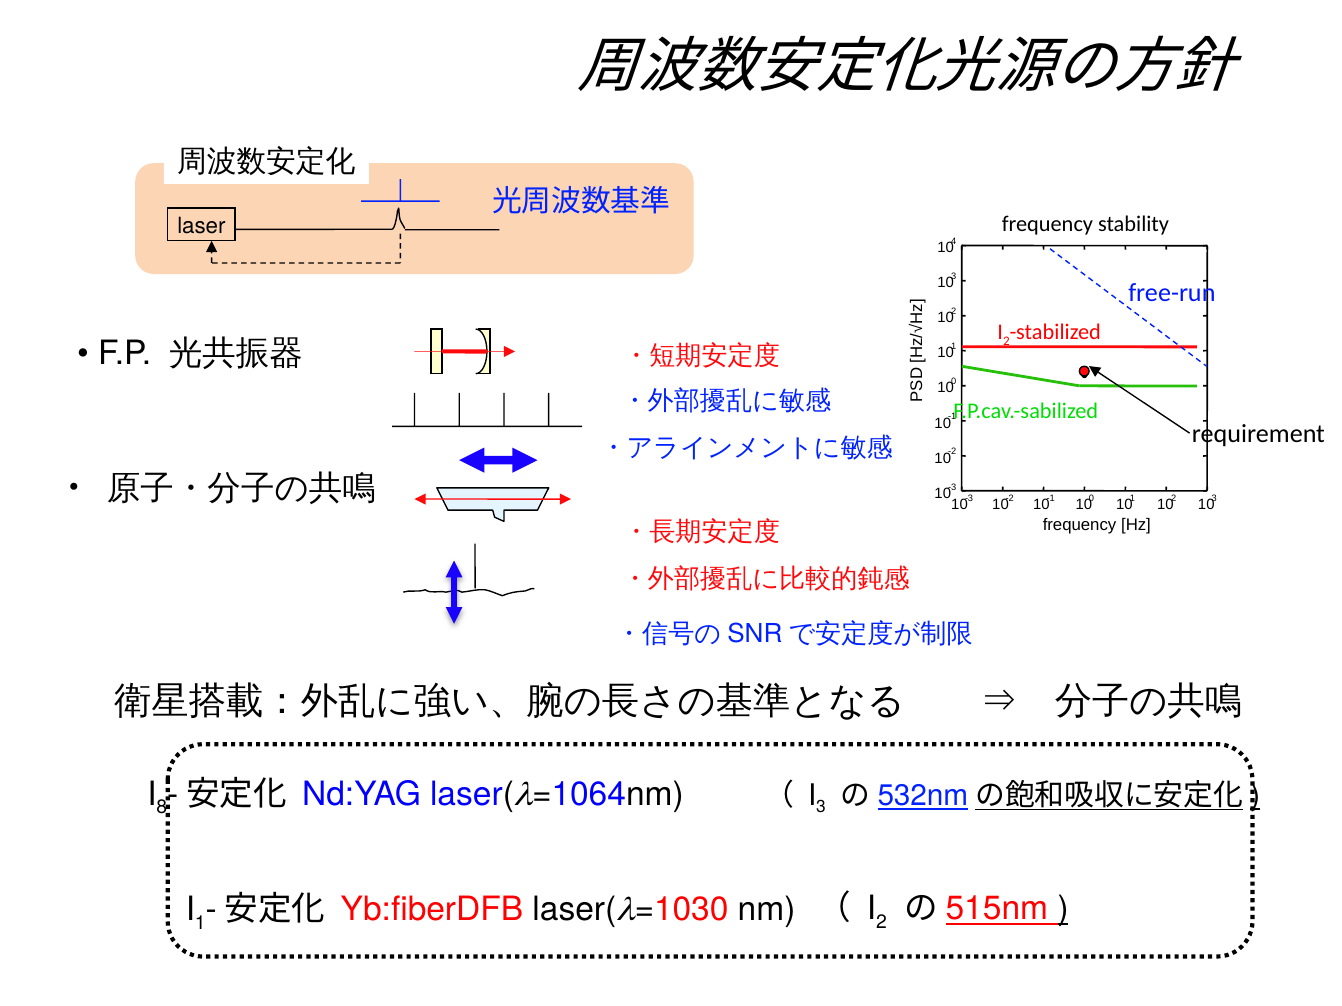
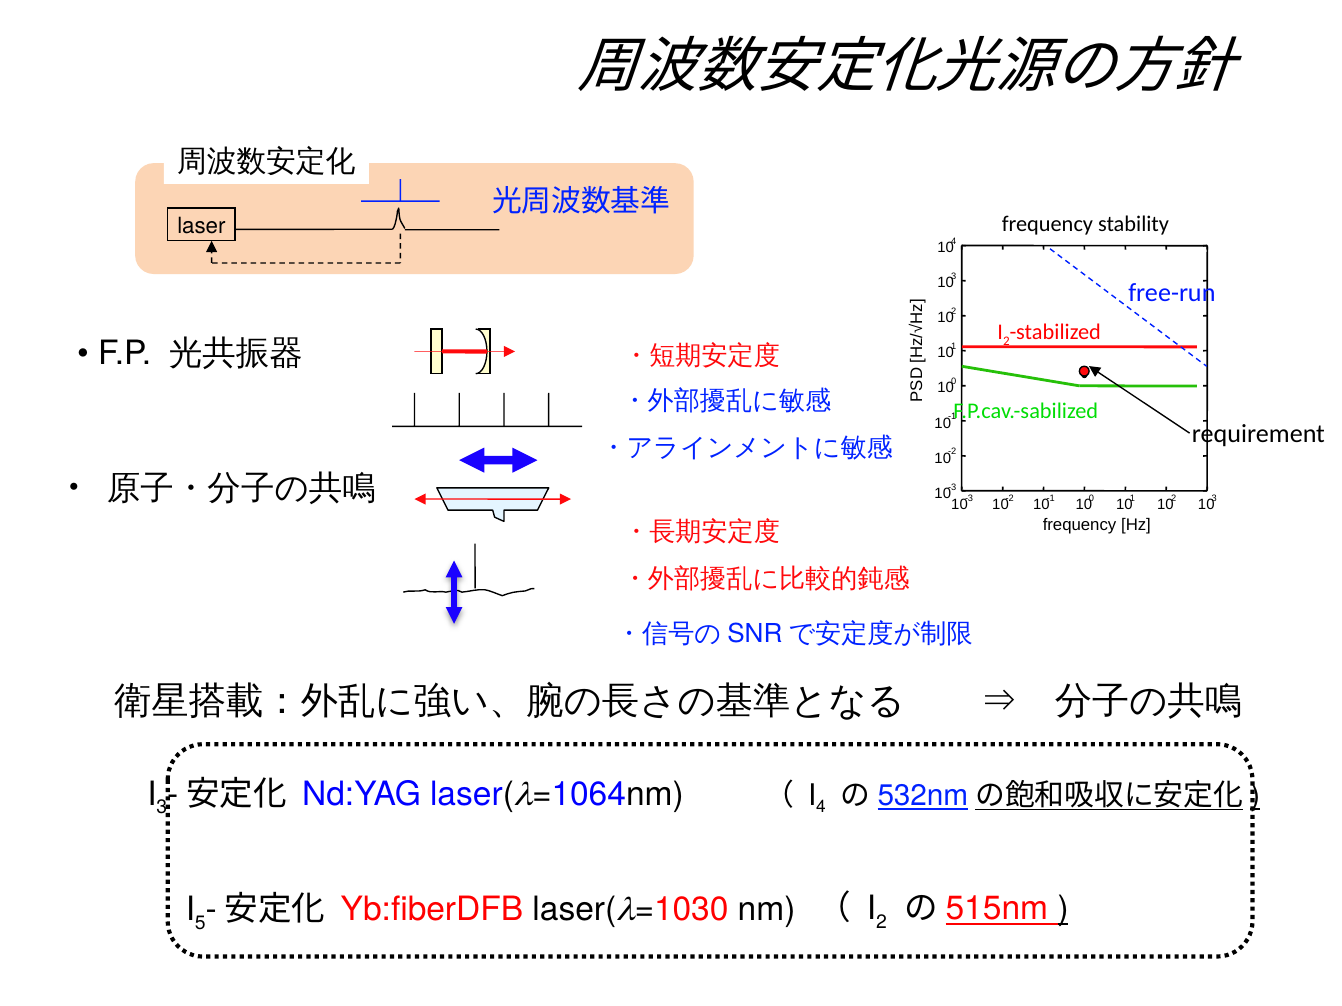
8: 8 -> 3
3: 3 -> 4
1: 1 -> 5
